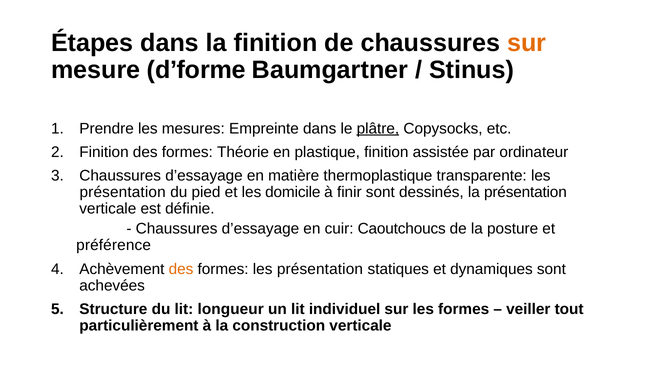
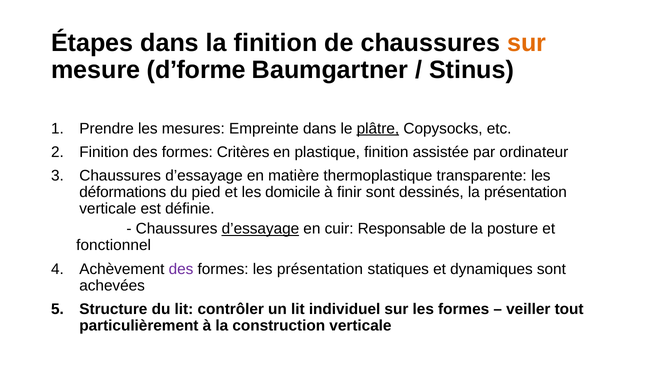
Théorie: Théorie -> Critères
présentation at (123, 192): présentation -> déformations
d’essayage at (260, 229) underline: none -> present
Caoutchoucs: Caoutchoucs -> Responsable
préférence: préférence -> fonctionnel
des at (181, 269) colour: orange -> purple
longueur: longueur -> contrôler
